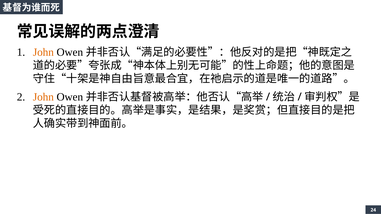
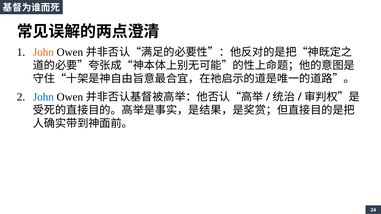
John at (43, 97) colour: orange -> blue
